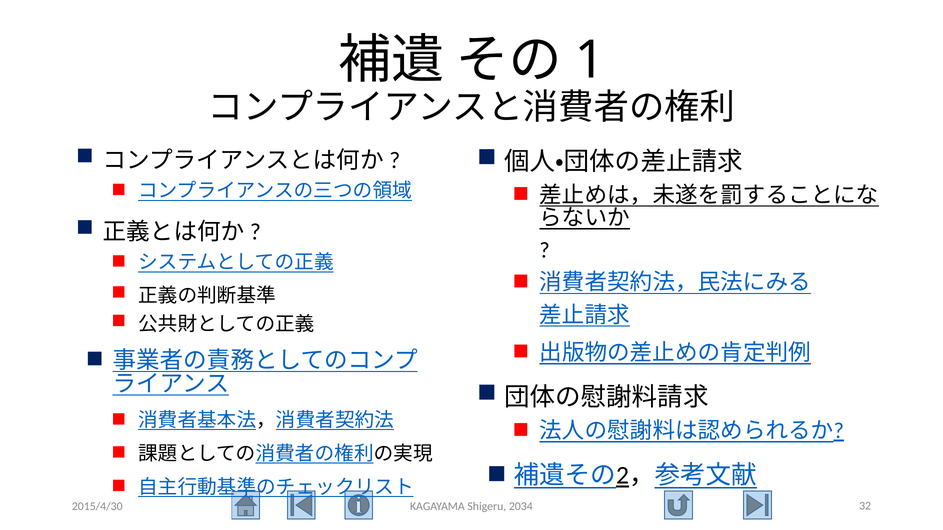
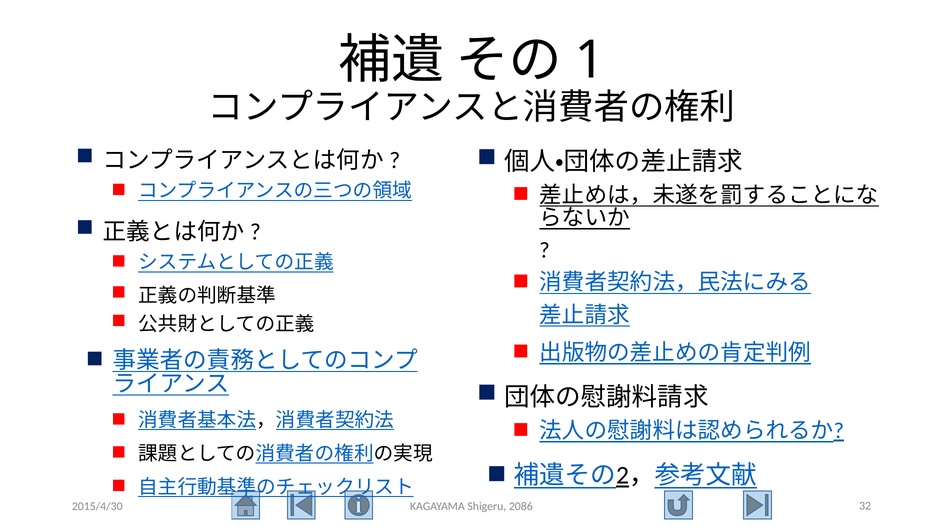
2034: 2034 -> 2086
